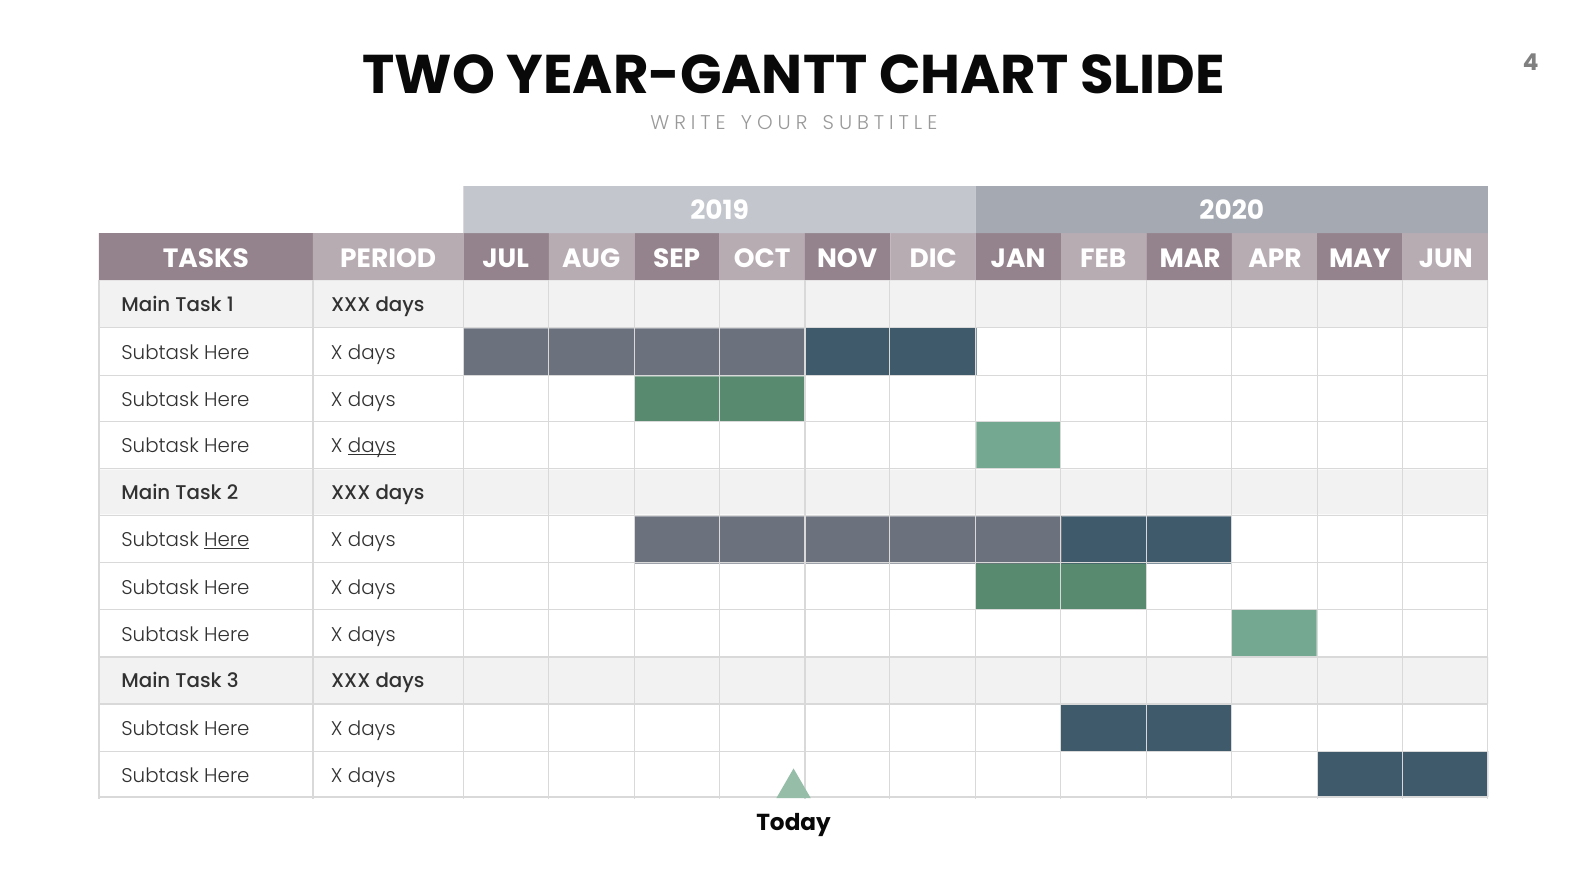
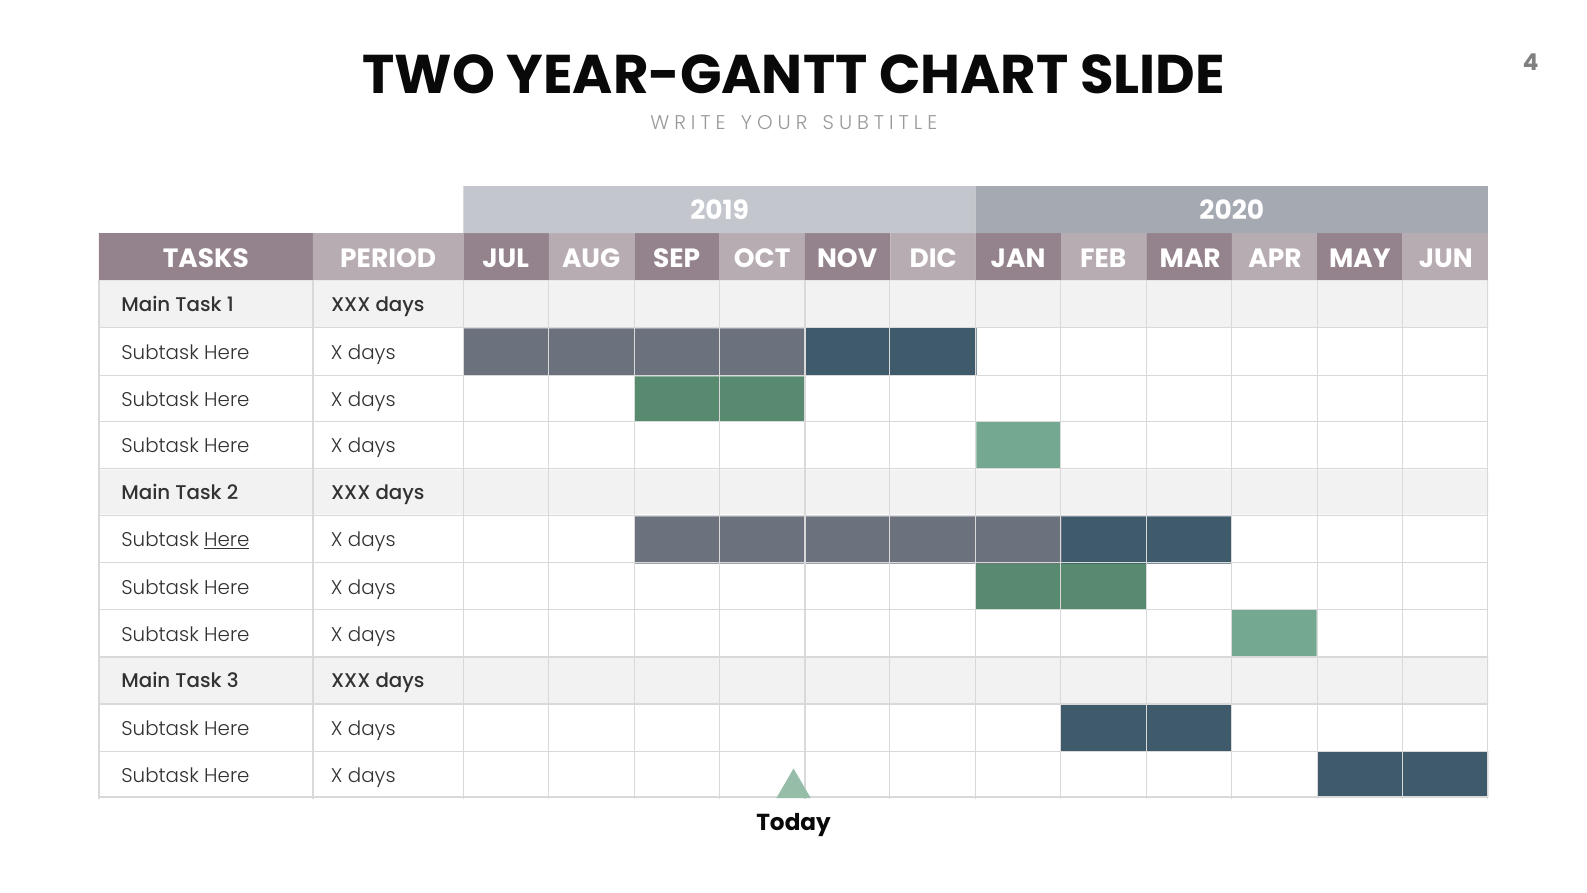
days at (372, 446) underline: present -> none
